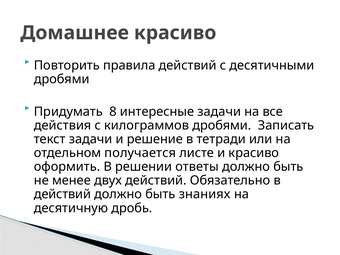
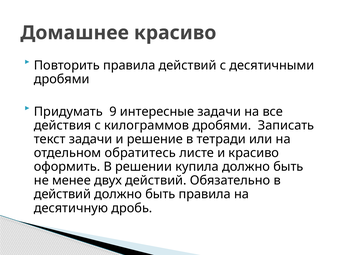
8: 8 -> 9
получается: получается -> обратитесь
ответы: ответы -> купила
быть знаниях: знаниях -> правила
